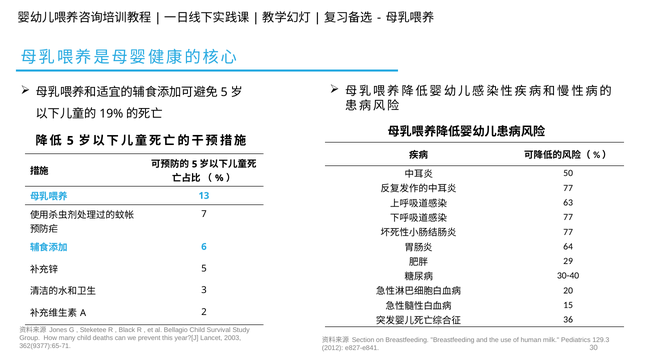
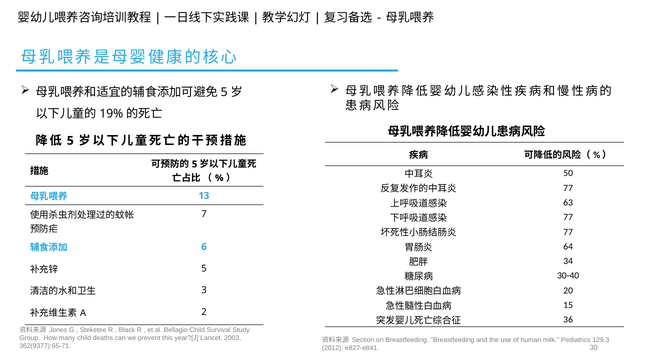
29: 29 -> 34
